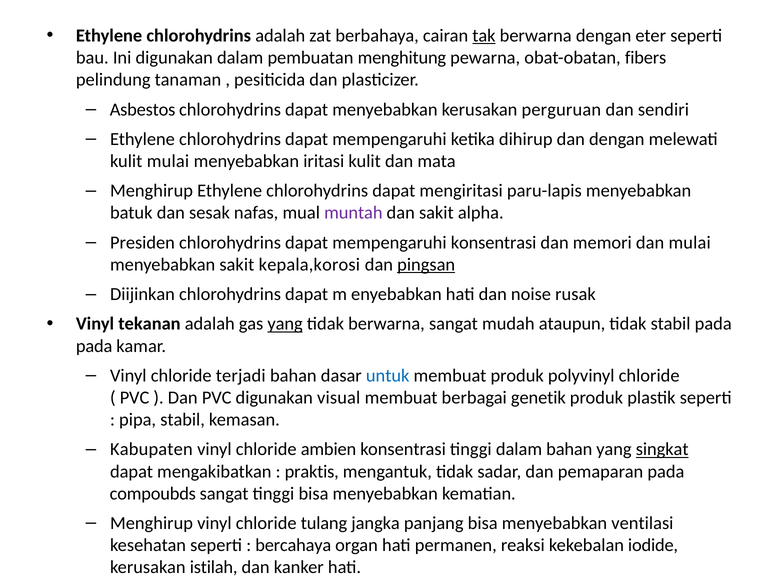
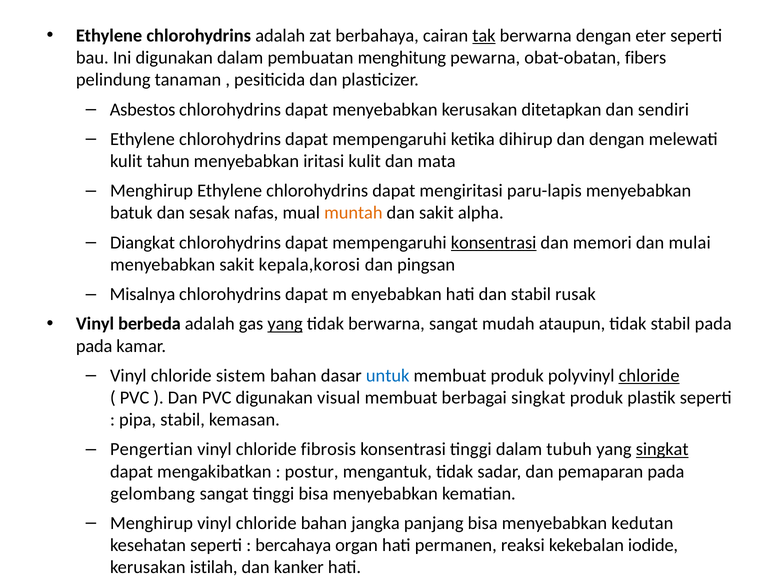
perguruan: perguruan -> ditetapkan
kulit mulai: mulai -> tahun
muntah colour: purple -> orange
Presiden: Presiden -> Diangkat
konsentrasi at (494, 243) underline: none -> present
pingsan underline: present -> none
Diijinkan: Diijinkan -> Misalnya
dan noise: noise -> stabil
tekanan: tekanan -> berbeda
terjadi: terjadi -> sistem
chloride at (649, 376) underline: none -> present
berbagai genetik: genetik -> singkat
Kabupaten: Kabupaten -> Pengertian
ambien: ambien -> fibrosis
dalam bahan: bahan -> tubuh
praktis: praktis -> postur
compoubds: compoubds -> gelombang
chloride tulang: tulang -> bahan
ventilasi: ventilasi -> kedutan
